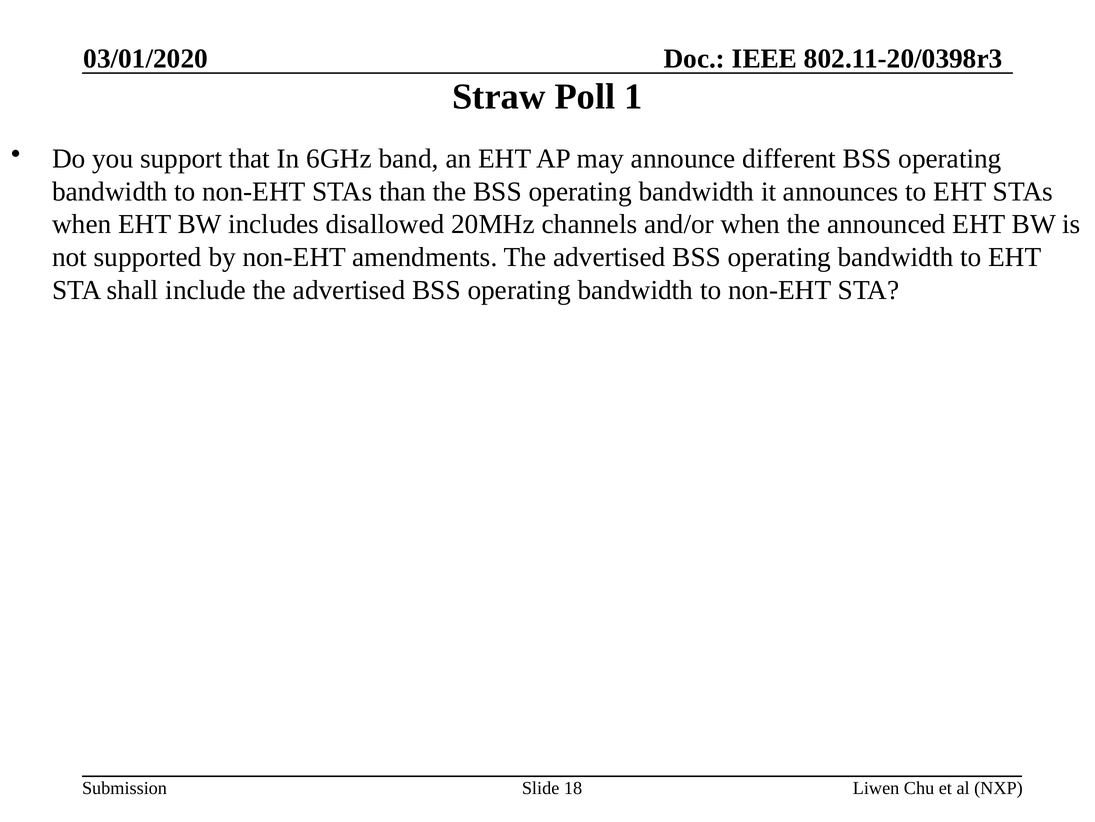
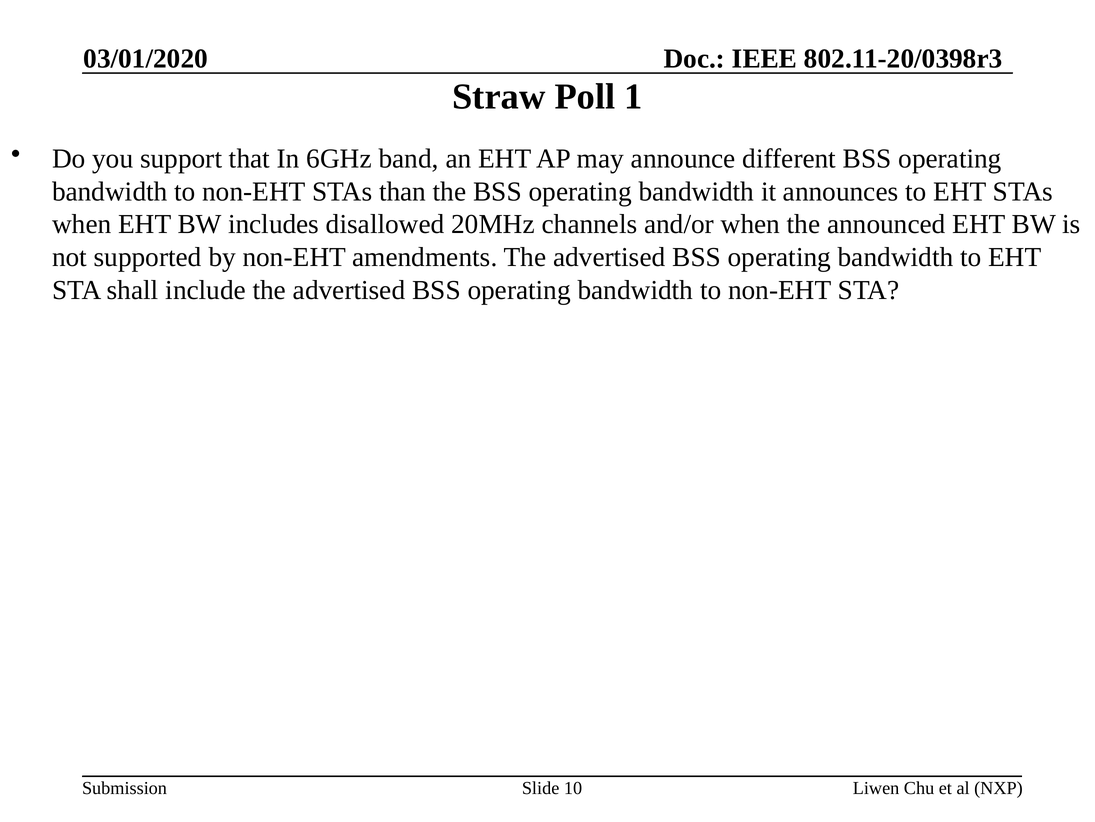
18: 18 -> 10
